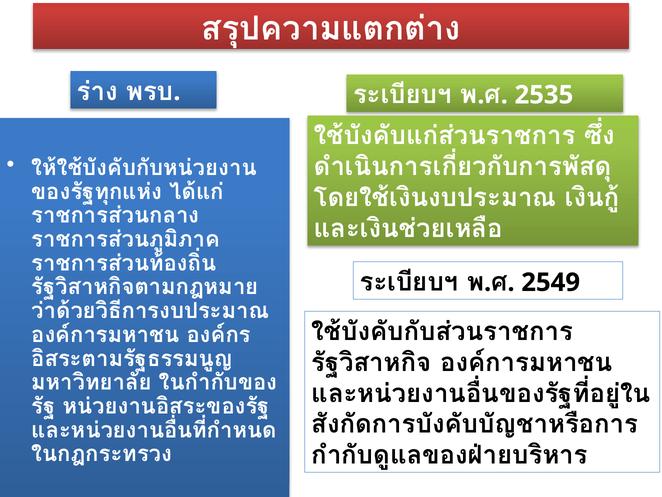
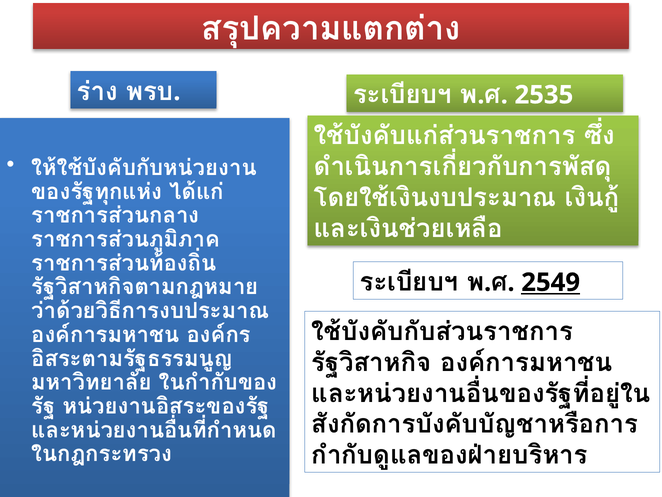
2549 underline: none -> present
